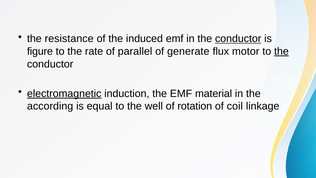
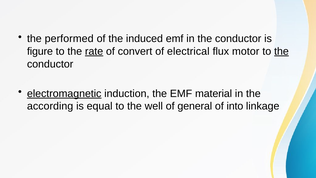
resistance: resistance -> performed
conductor at (238, 39) underline: present -> none
rate underline: none -> present
parallel: parallel -> convert
generate: generate -> electrical
rotation: rotation -> general
coil: coil -> into
